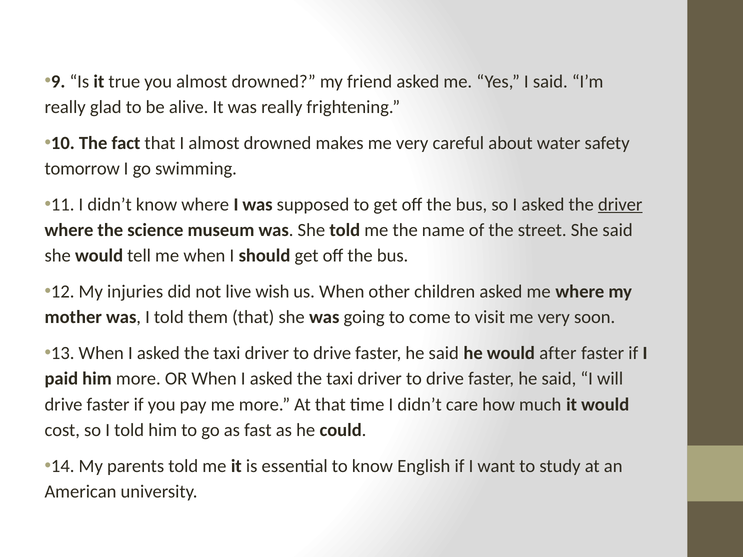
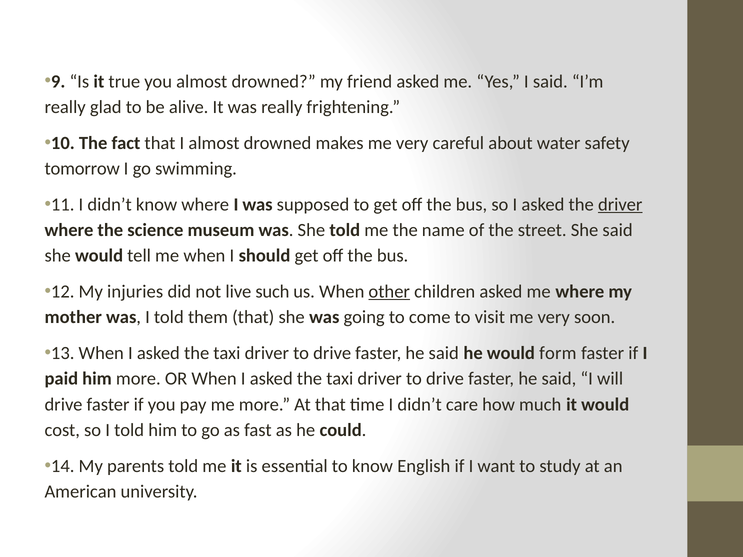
wish: wish -> such
other underline: none -> present
after: after -> form
